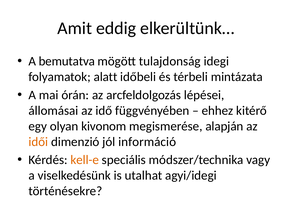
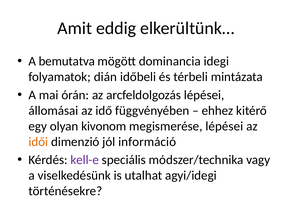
tulajdonság: tulajdonság -> dominancia
alatt: alatt -> dián
megismerése alapján: alapján -> lépései
kell-e colour: orange -> purple
